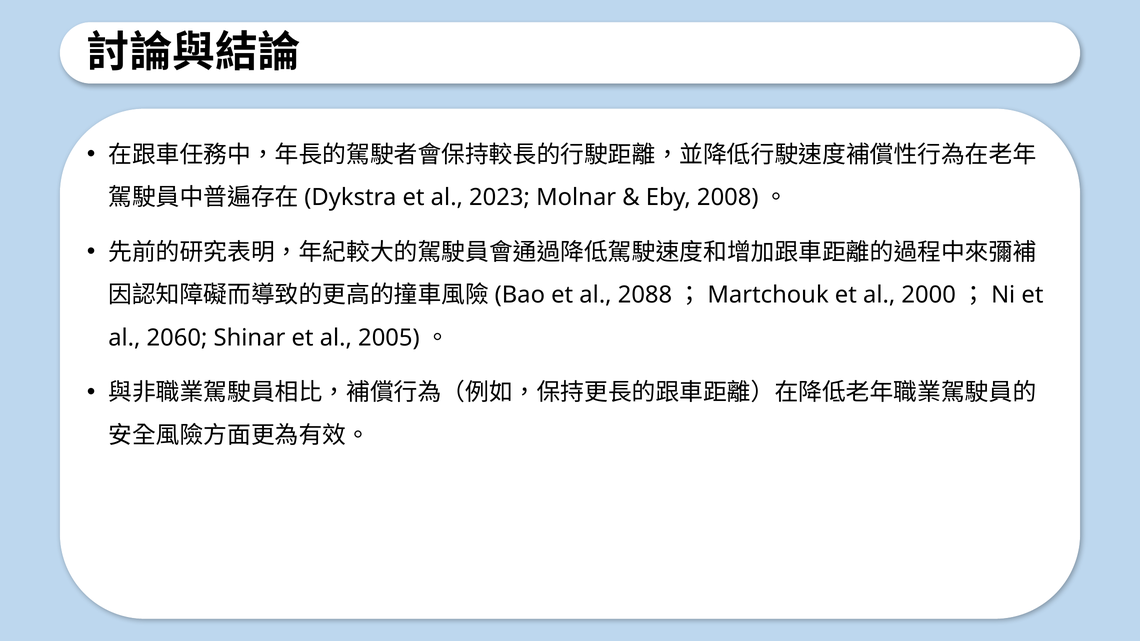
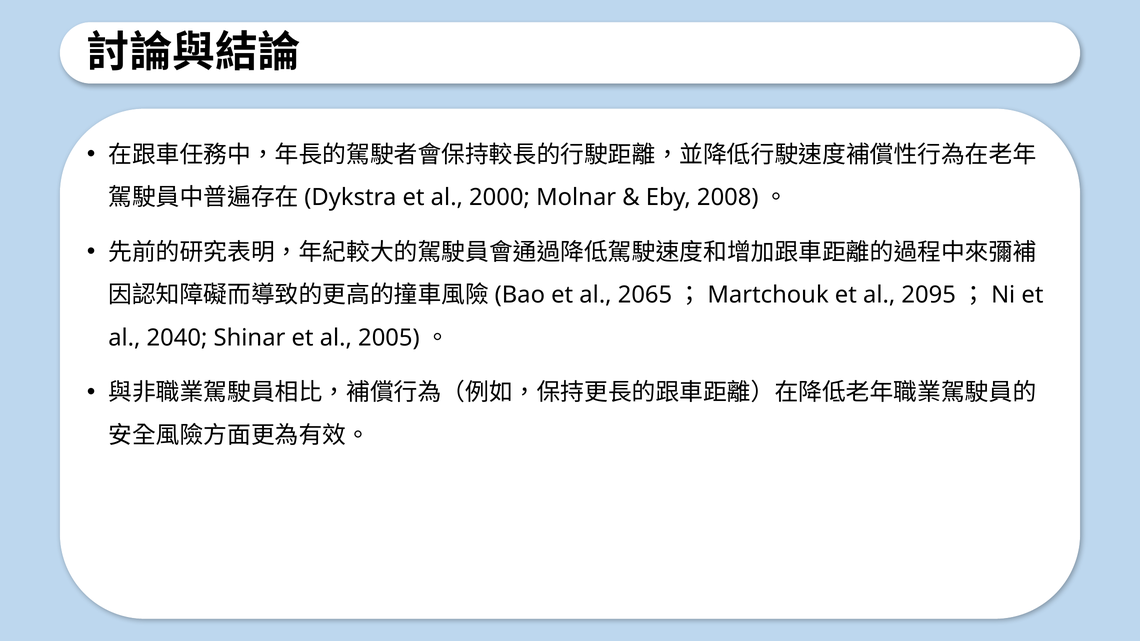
2023: 2023 -> 2000
2088: 2088 -> 2065
2000: 2000 -> 2095
2060: 2060 -> 2040
